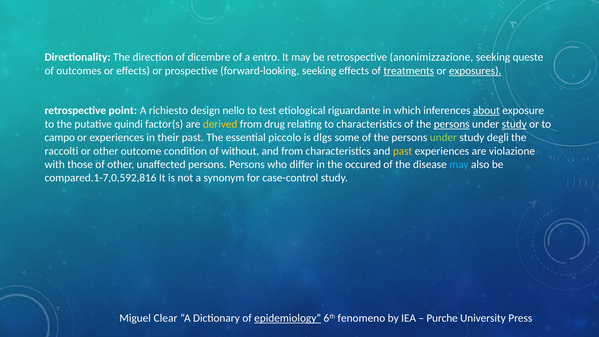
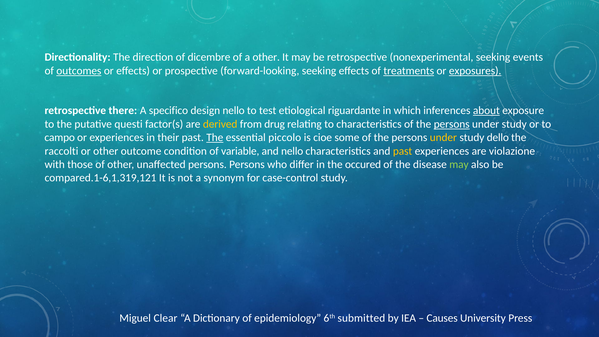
a entro: entro -> other
anonimizzazione: anonimizzazione -> nonexperimental
queste: queste -> events
outcomes underline: none -> present
point: point -> there
richiesto: richiesto -> specifico
quindi: quindi -> questi
study at (514, 124) underline: present -> none
The at (215, 137) underline: none -> present
dlgs: dlgs -> cioe
under at (443, 137) colour: light green -> yellow
degli: degli -> dello
without: without -> variable
and from: from -> nello
may at (459, 164) colour: light blue -> light green
compared.1-7,0,592,816: compared.1-7,0,592,816 -> compared.1-6,1,319,121
epidemiology underline: present -> none
fenomeno: fenomeno -> submitted
Purche: Purche -> Causes
